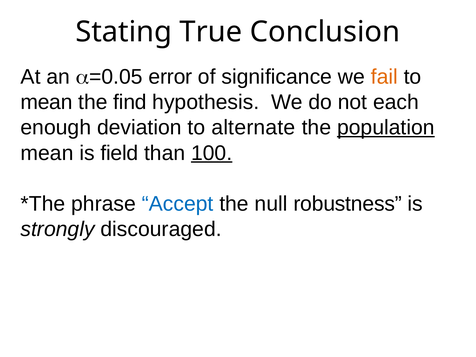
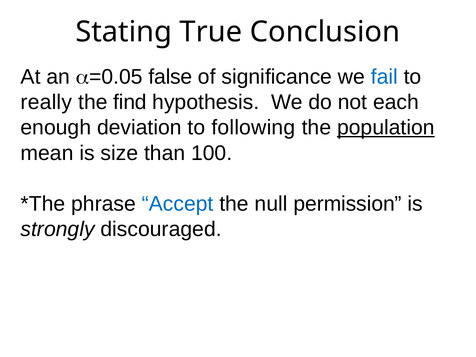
error: error -> false
fail colour: orange -> blue
mean at (46, 102): mean -> really
alternate: alternate -> following
field: field -> size
100 underline: present -> none
robustness: robustness -> permission
